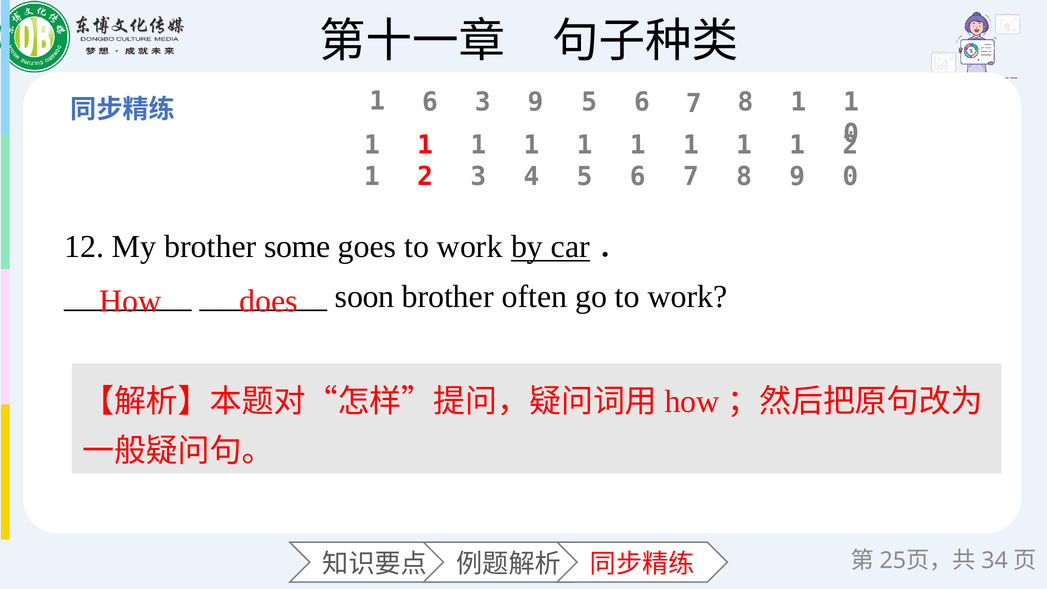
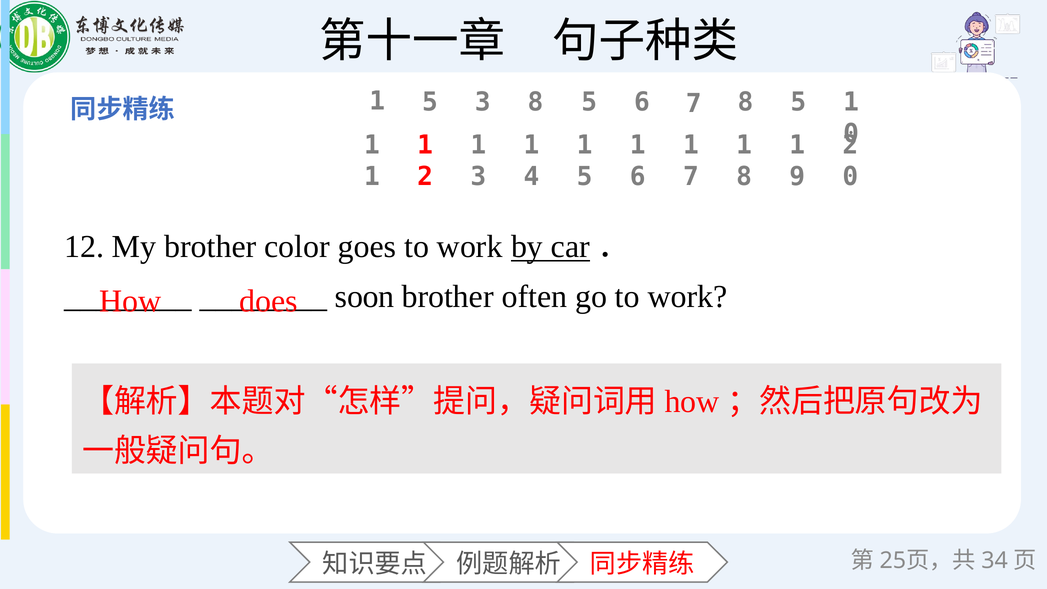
6 at (430, 102): 6 -> 5
3 9: 9 -> 8
7 8 1: 1 -> 5
some: some -> color
